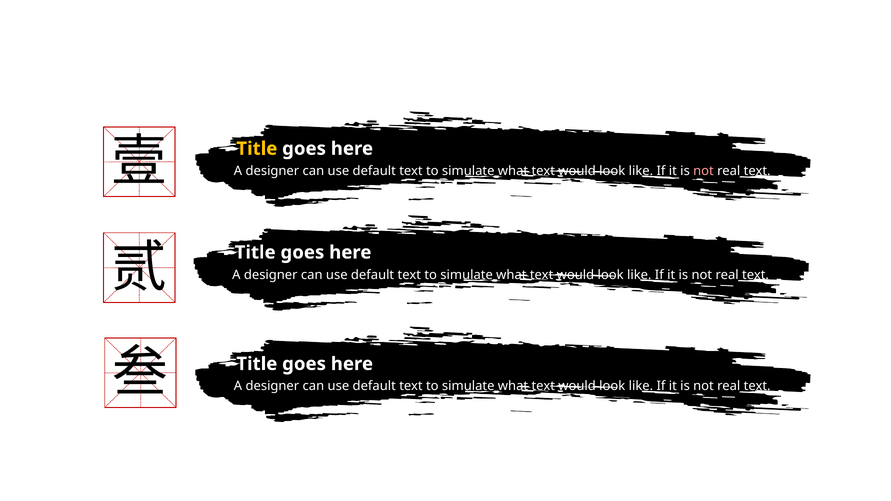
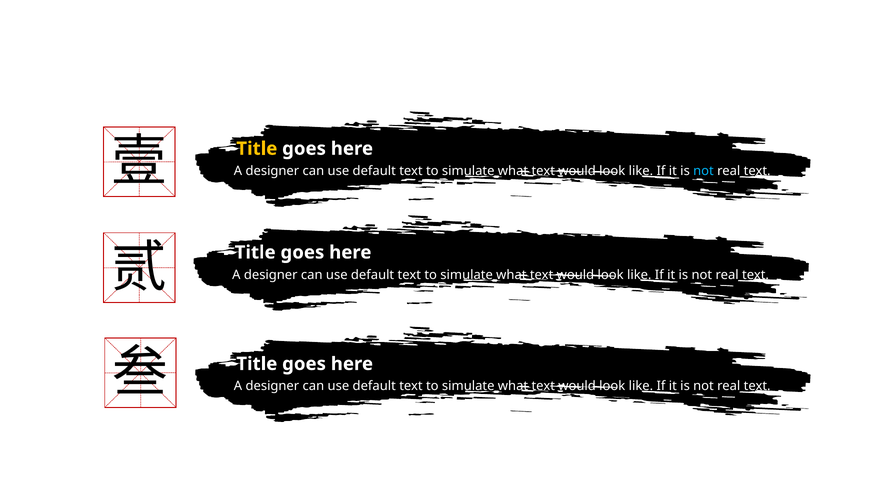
not at (703, 171) colour: pink -> light blue
